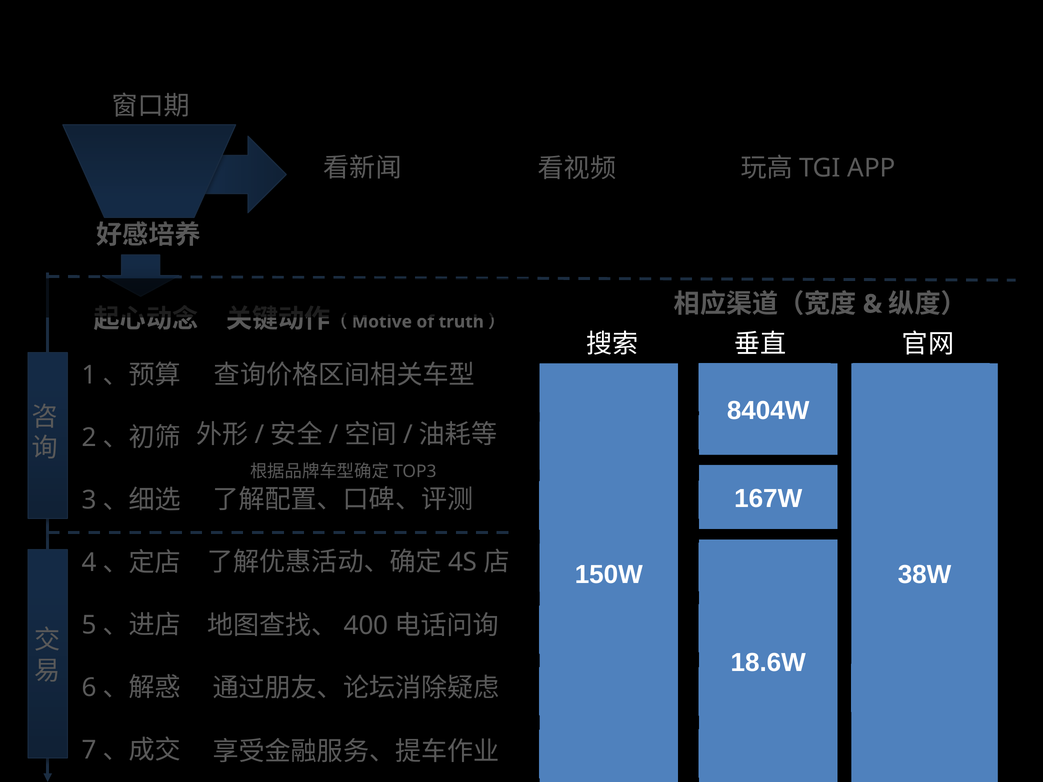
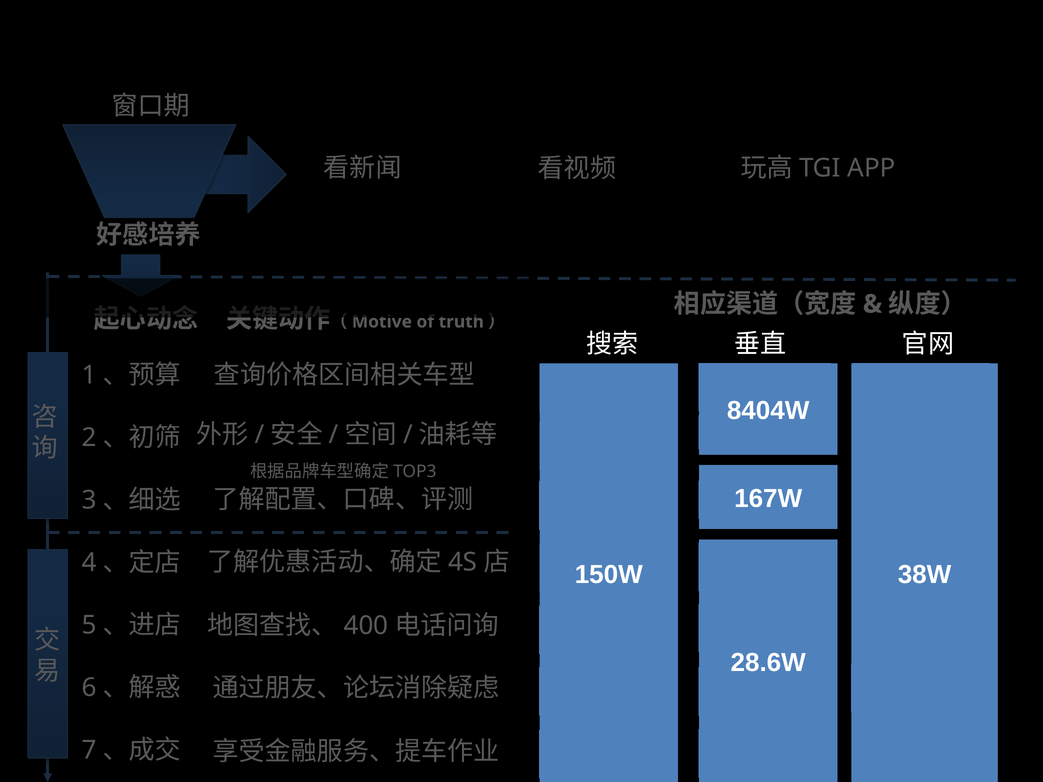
18.6W: 18.6W -> 28.6W
